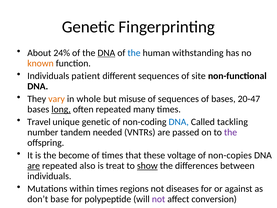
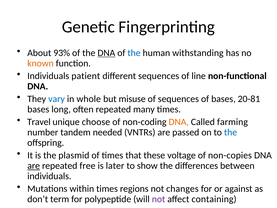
24%: 24% -> 93%
site: site -> line
vary colour: orange -> blue
20-47: 20-47 -> 20-81
long underline: present -> none
unique genetic: genetic -> choose
DNA at (179, 122) colour: blue -> orange
tackling: tackling -> farming
the at (231, 132) colour: purple -> blue
become: become -> plasmid
also: also -> free
treat: treat -> later
show underline: present -> none
diseases: diseases -> changes
base: base -> term
conversion: conversion -> containing
